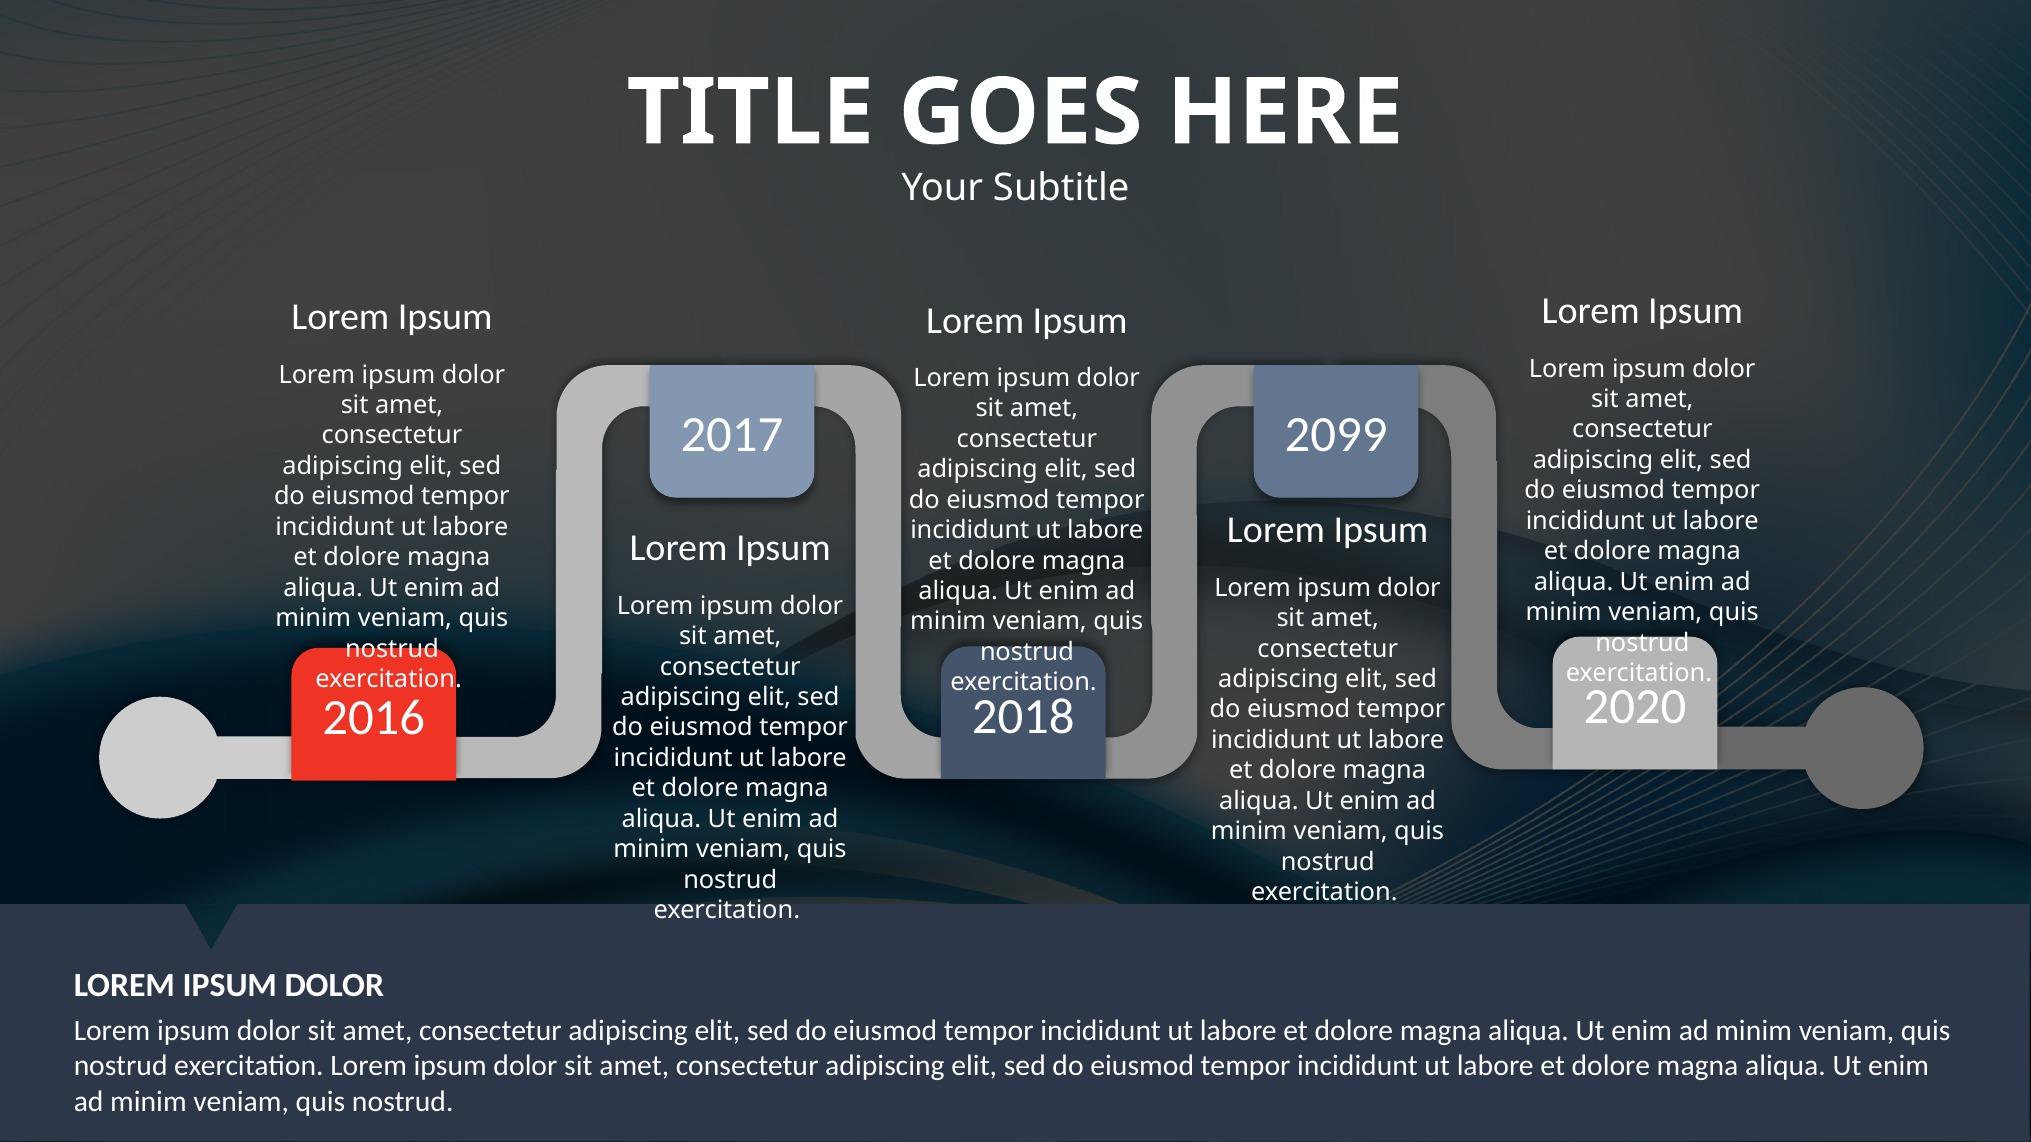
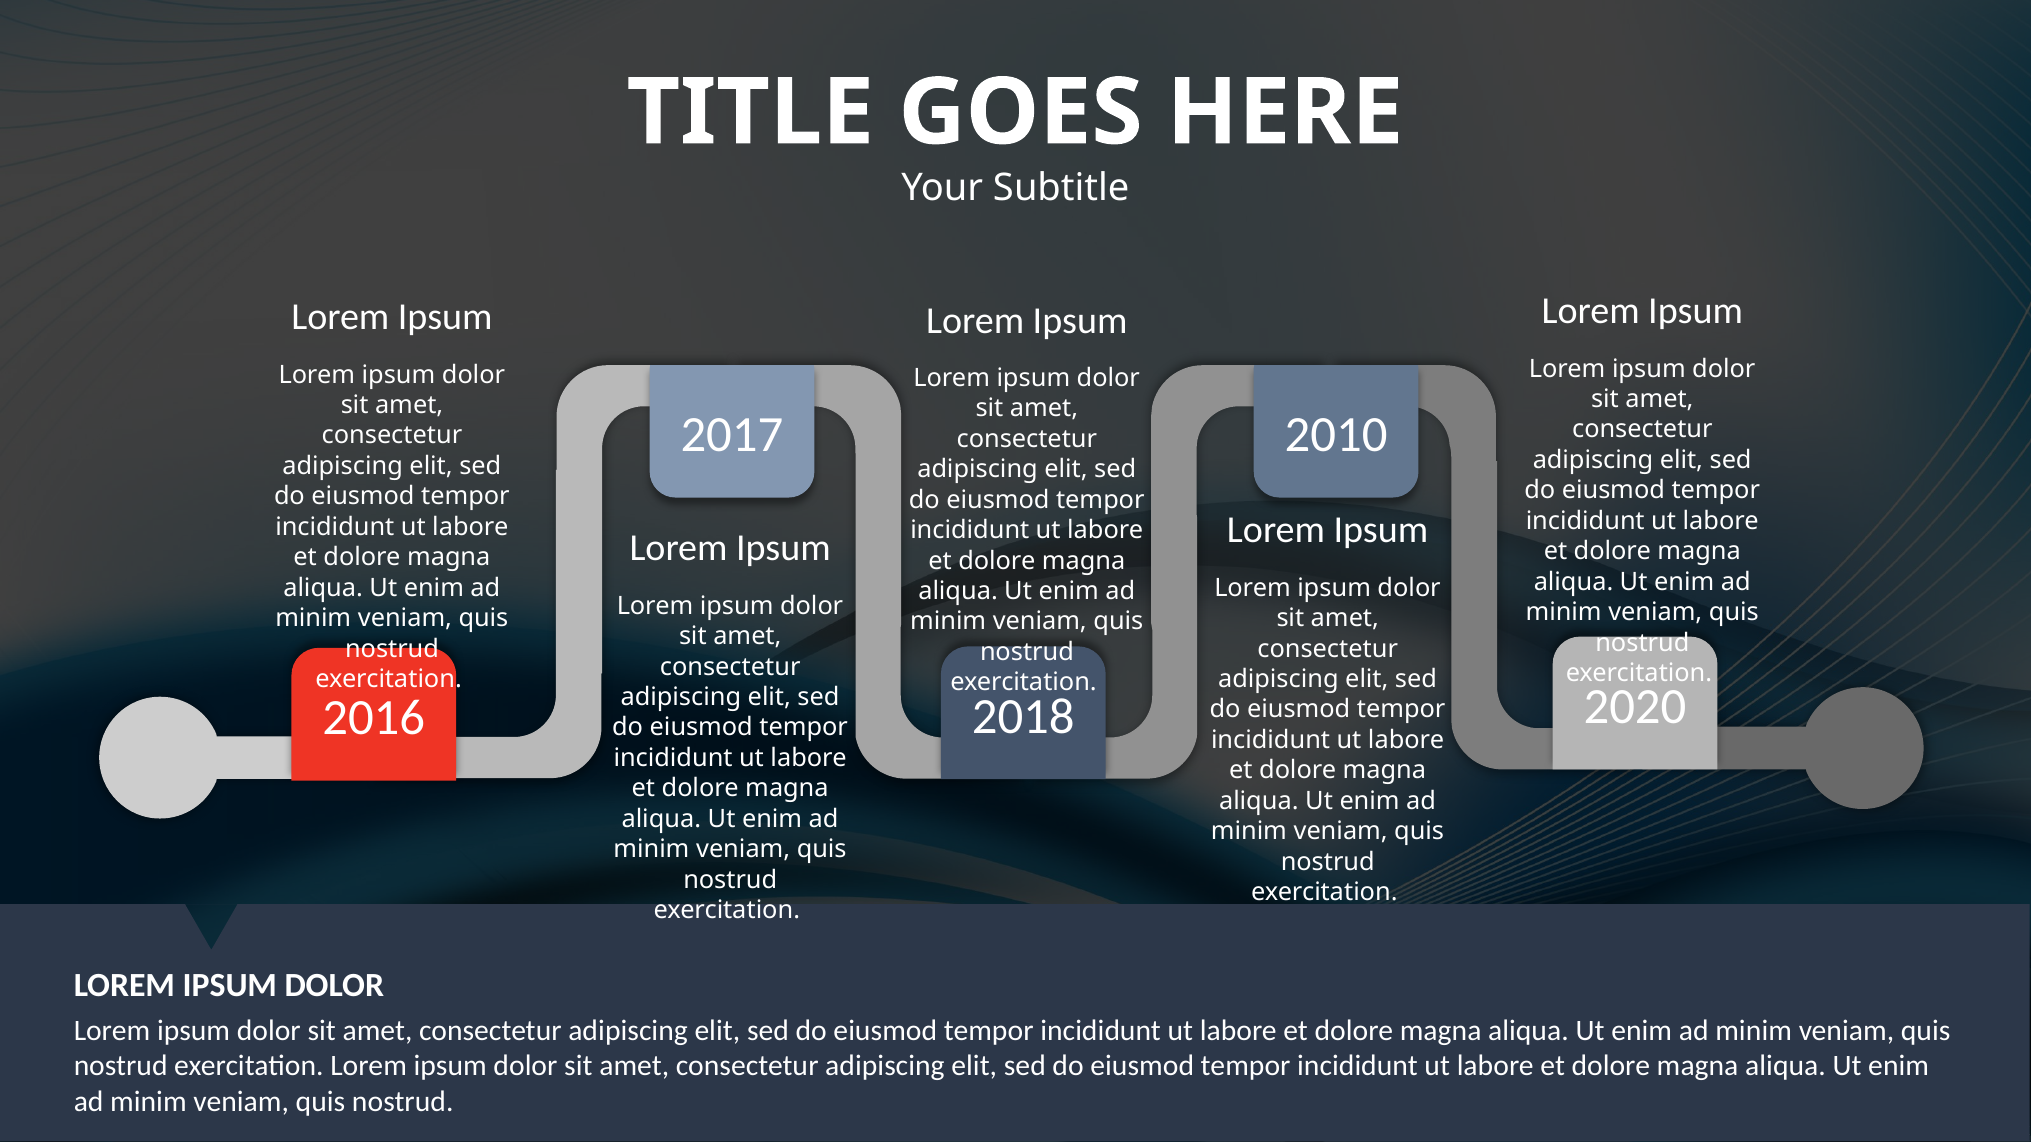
2099: 2099 -> 2010
